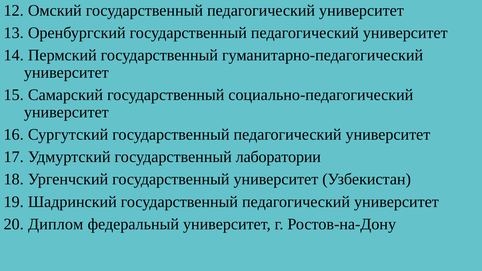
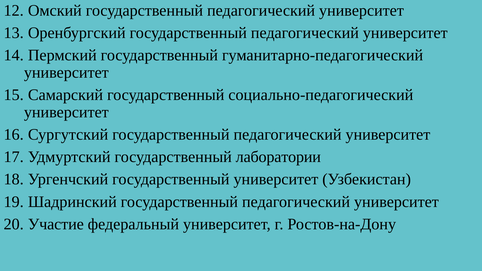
Диплом: Диплом -> Участие
